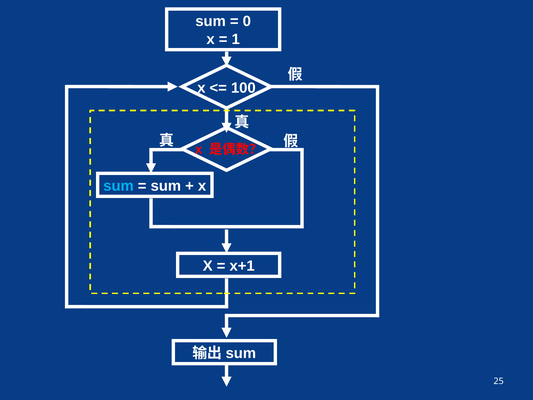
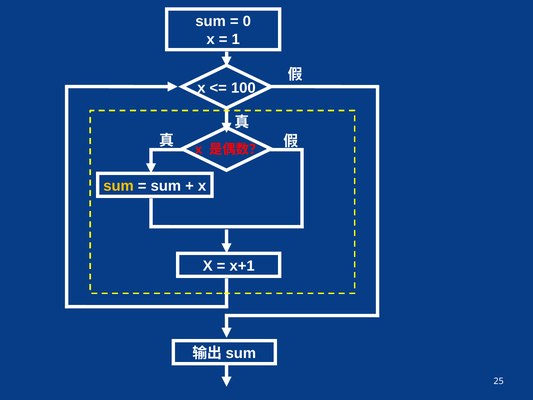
sum at (118, 186) colour: light blue -> yellow
